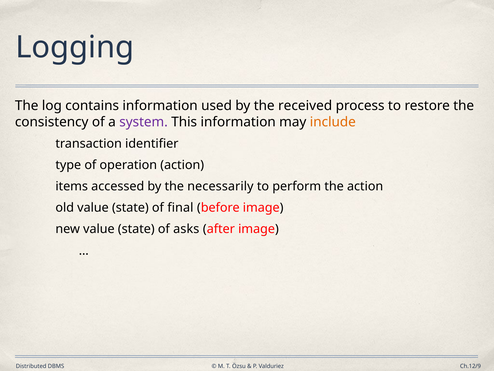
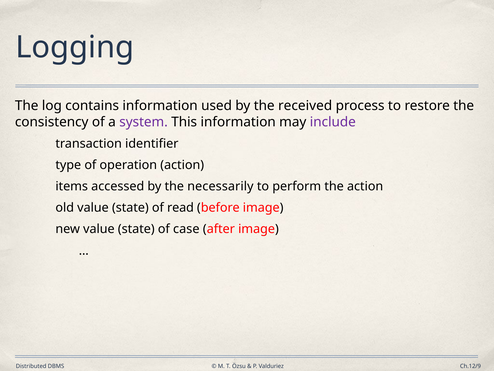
include colour: orange -> purple
final: final -> read
asks: asks -> case
